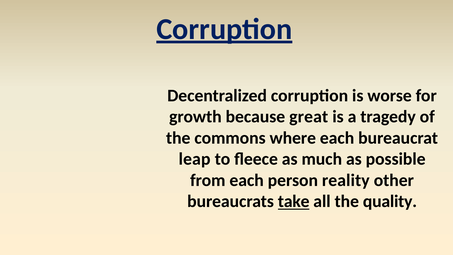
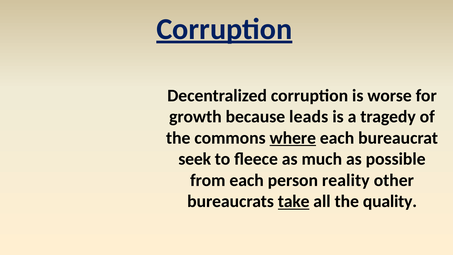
great: great -> leads
where underline: none -> present
leap: leap -> seek
